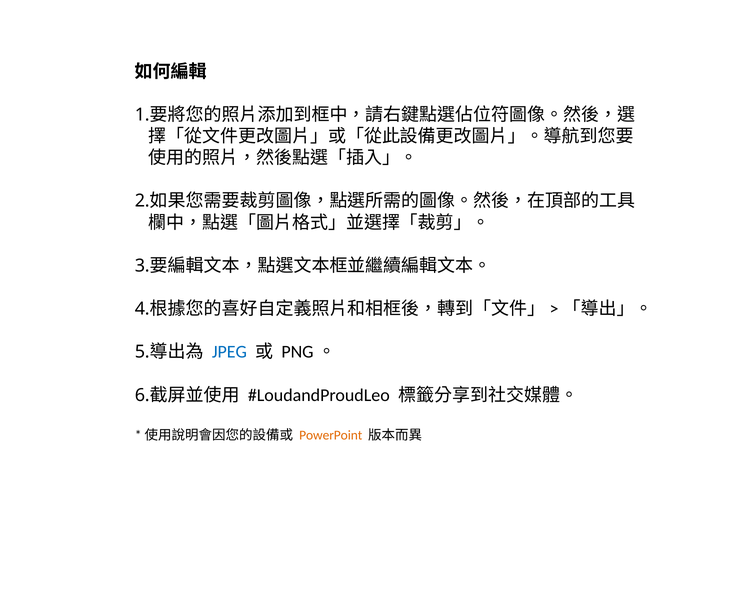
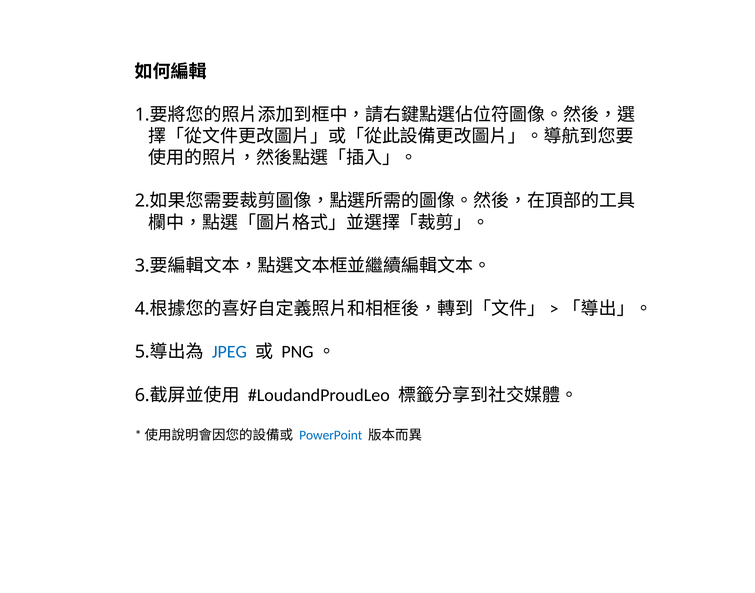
PowerPoint colour: orange -> blue
